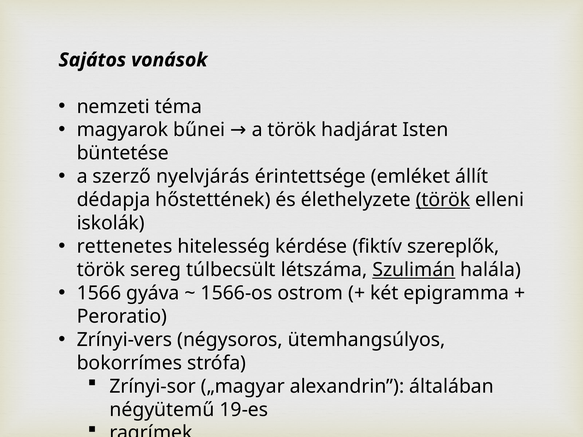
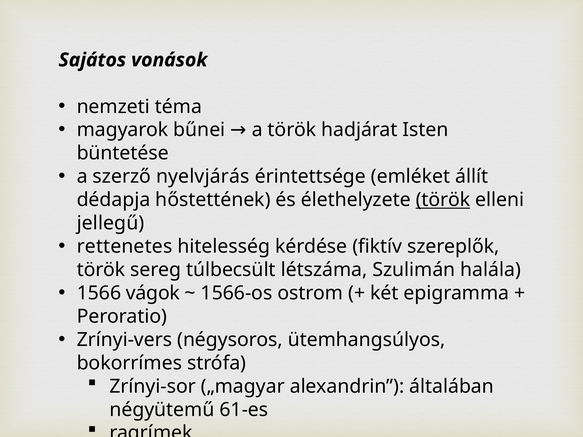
iskolák: iskolák -> jellegű
Szulimán underline: present -> none
gyáva: gyáva -> vágok
19-es: 19-es -> 61-es
